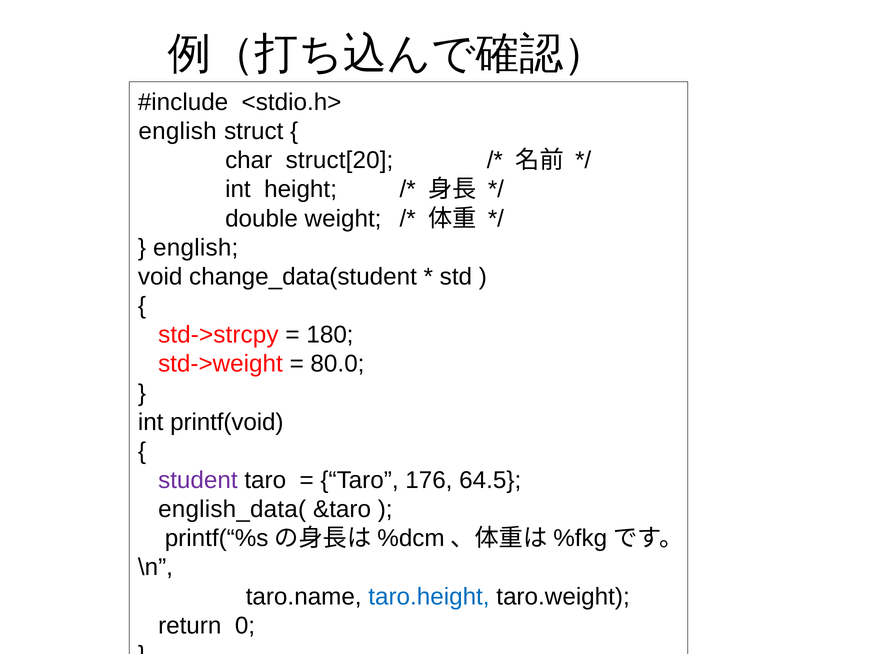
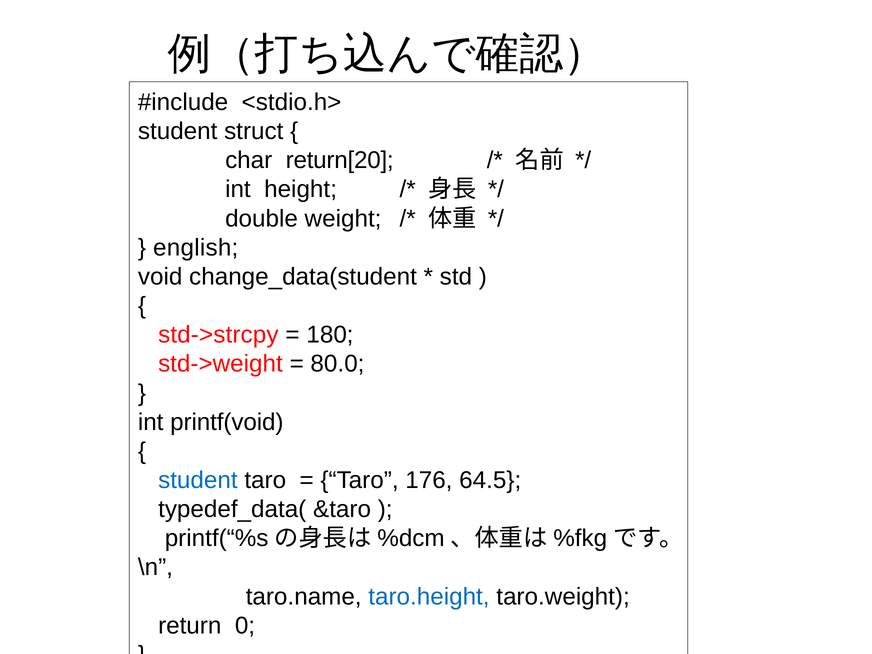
english at (178, 131): english -> student
struct[20: struct[20 -> return[20
student at (198, 480) colour: purple -> blue
english_data(: english_data( -> typedef_data(
